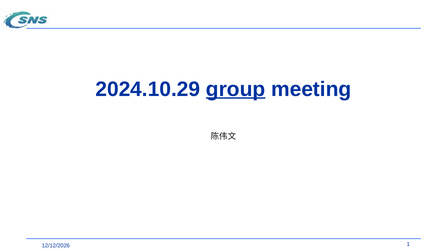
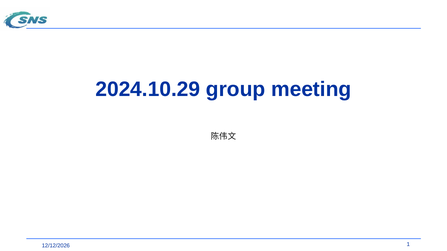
group underline: present -> none
